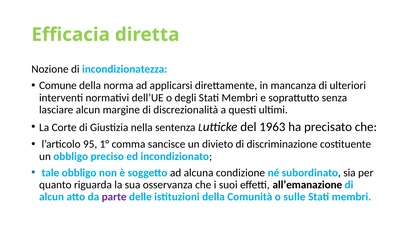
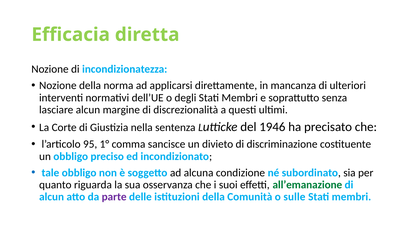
Comune at (58, 86): Comune -> Nozione
1963: 1963 -> 1946
all’emanazione colour: black -> green
